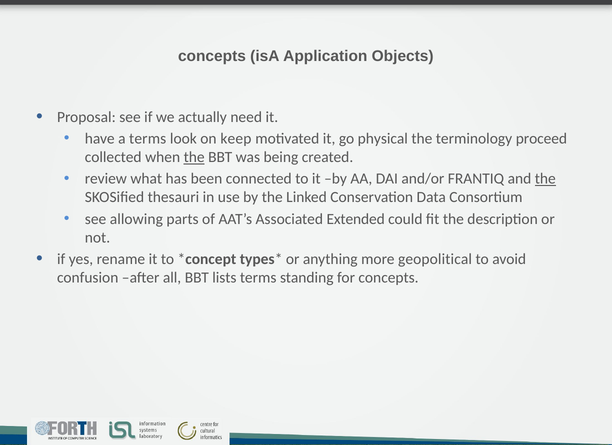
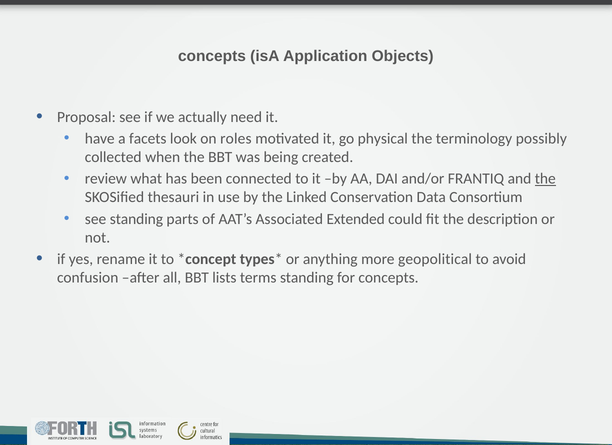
a terms: terms -> facets
keep: keep -> roles
proceed: proceed -> possibly
the at (194, 157) underline: present -> none
see allowing: allowing -> standing
